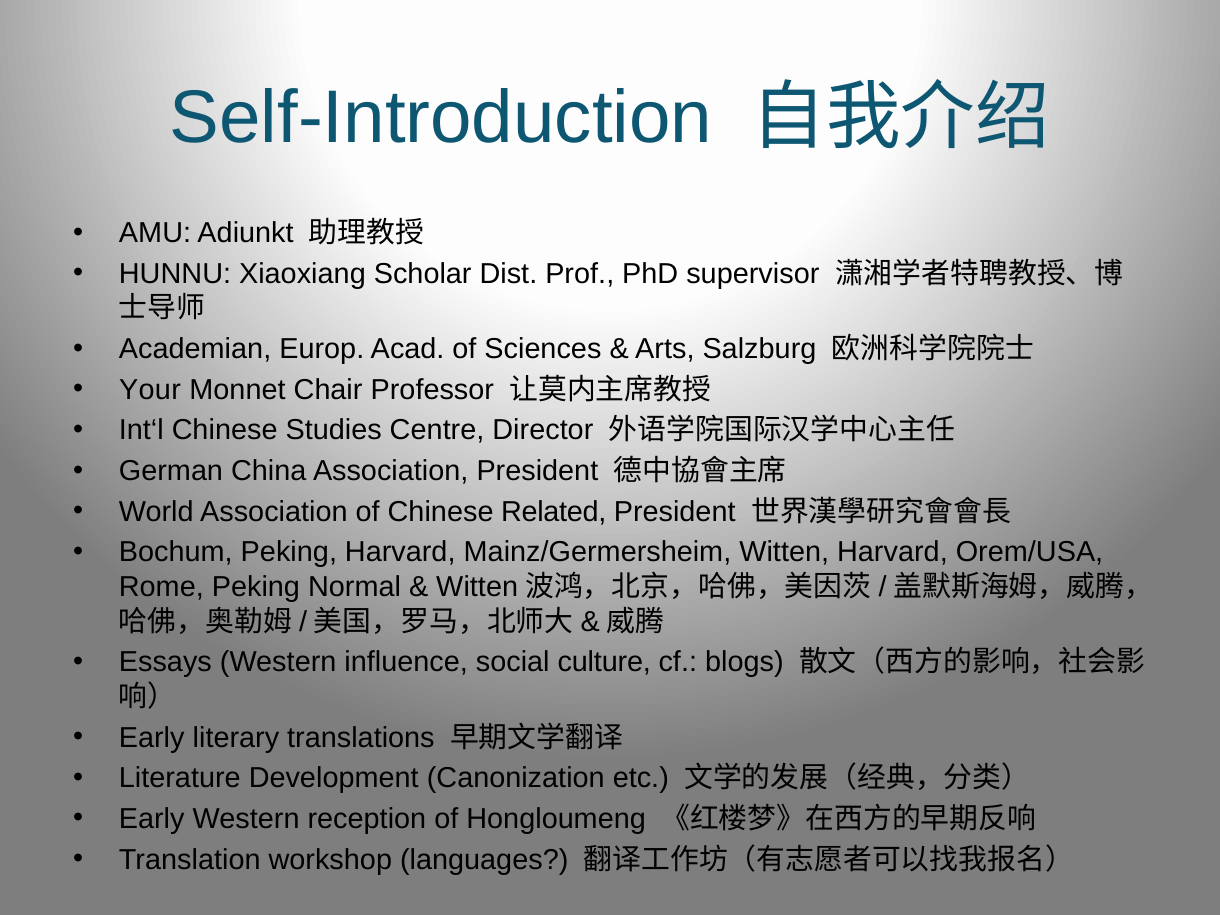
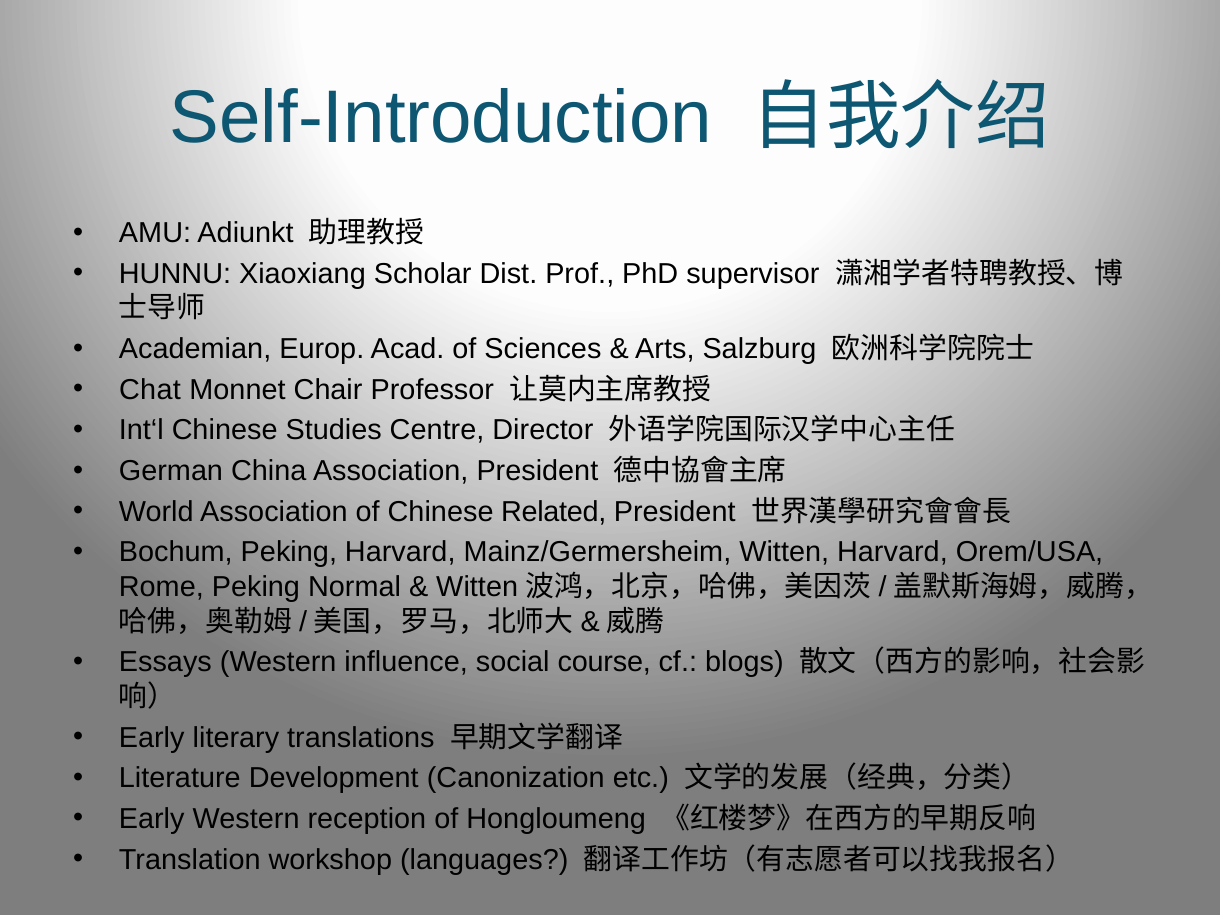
Your: Your -> Chat
culture: culture -> course
